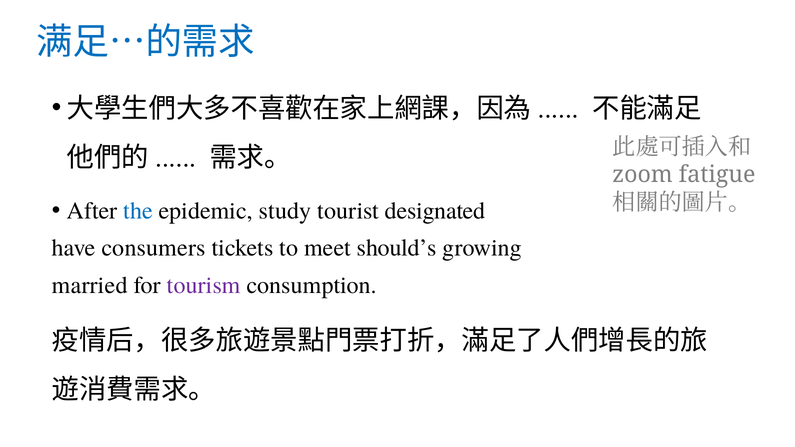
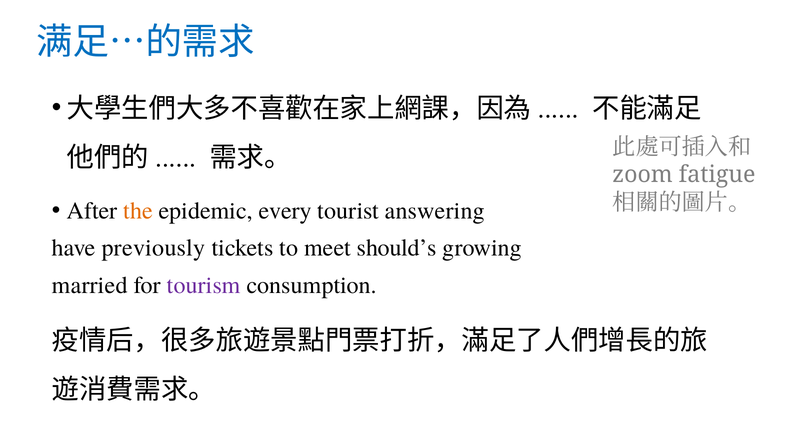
the colour: blue -> orange
study: study -> every
designated: designated -> answering
consumers: consumers -> previously
